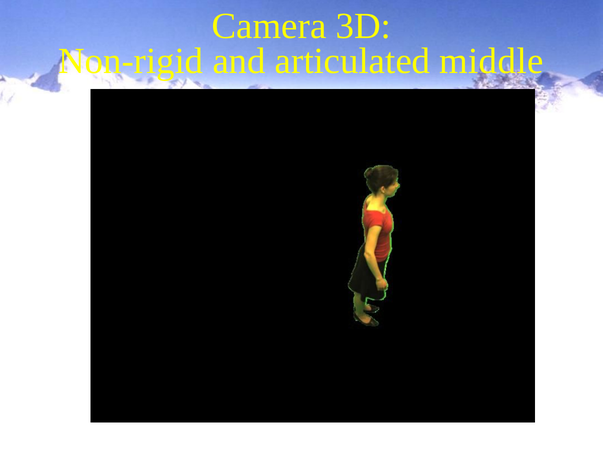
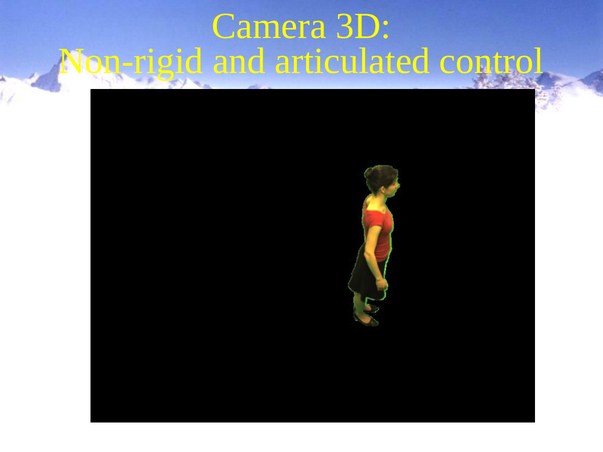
middle: middle -> control
